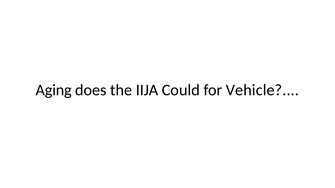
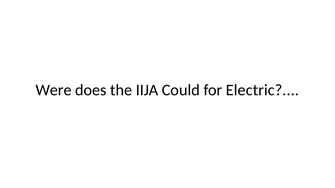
Aging: Aging -> Were
Vehicle: Vehicle -> Electric
